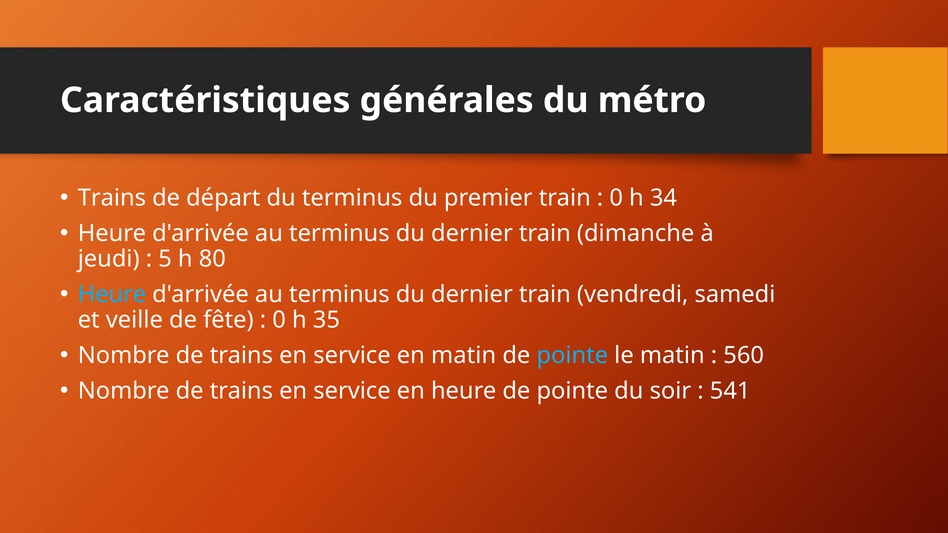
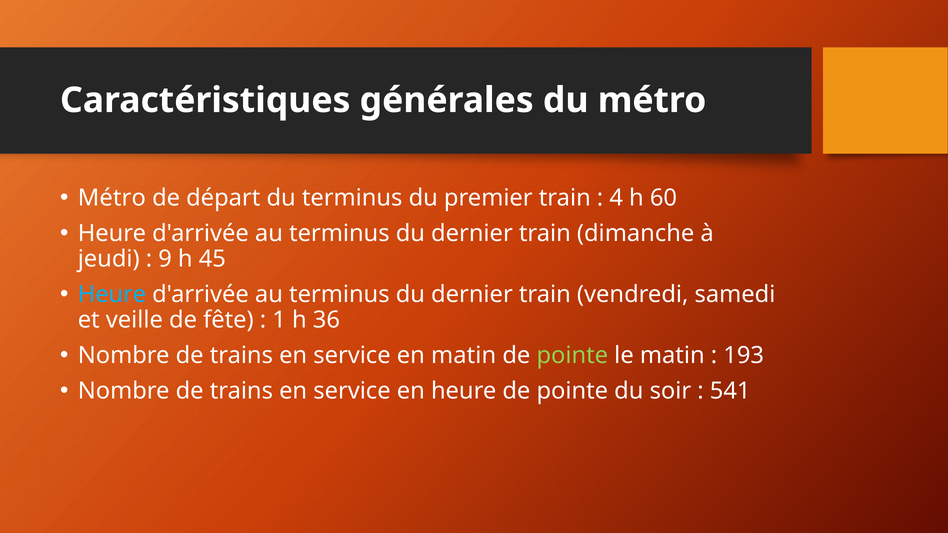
Trains at (112, 198): Trains -> Métro
0 at (616, 198): 0 -> 4
34: 34 -> 60
5: 5 -> 9
80: 80 -> 45
0 at (279, 320): 0 -> 1
35: 35 -> 36
pointe at (572, 355) colour: light blue -> light green
560: 560 -> 193
